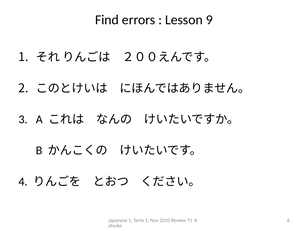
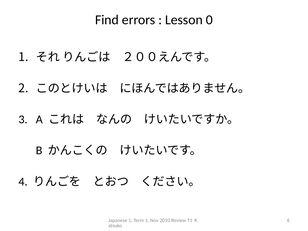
9: 9 -> 0
